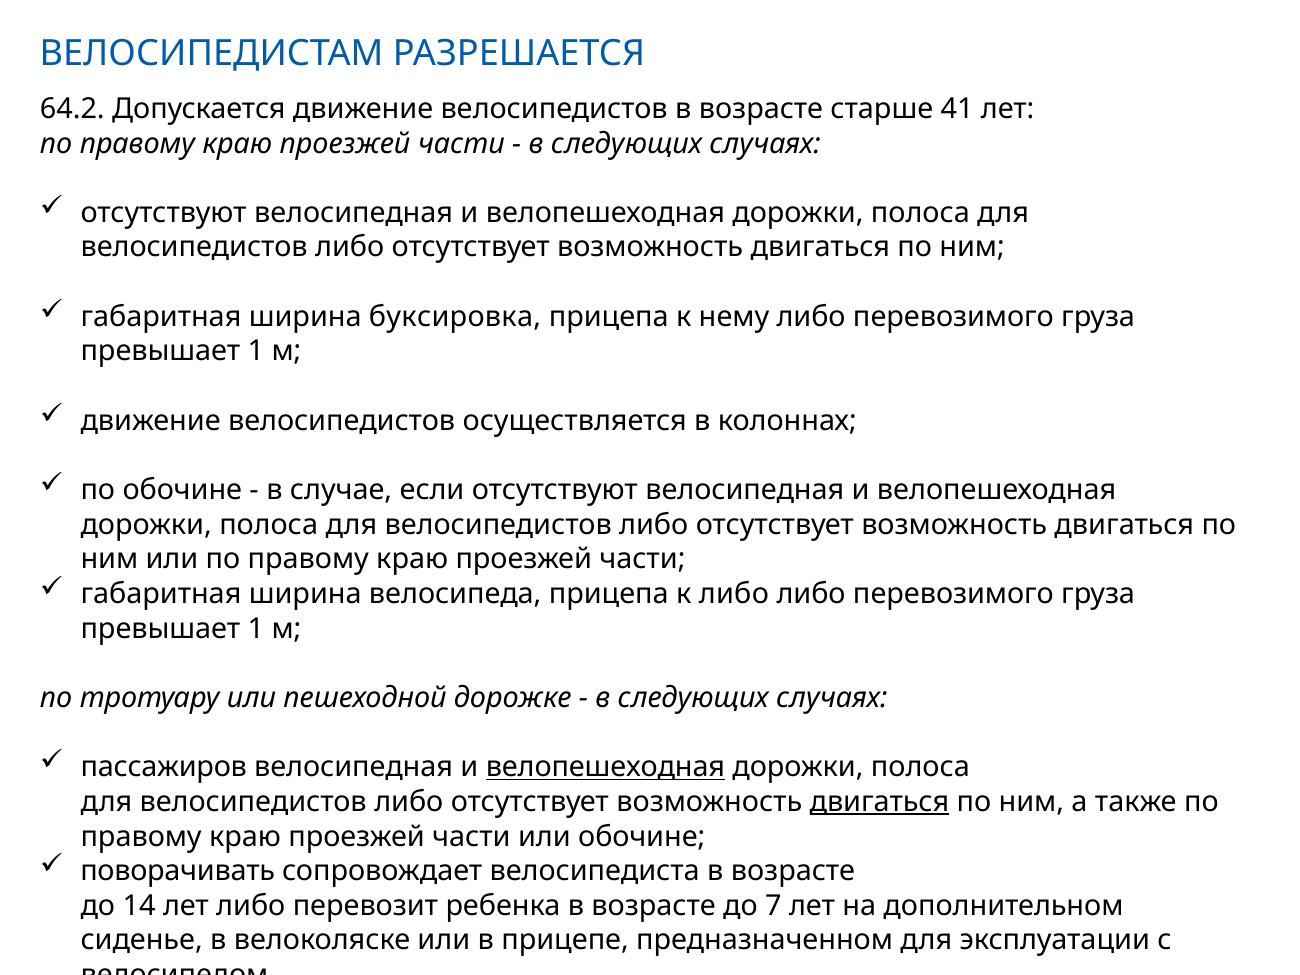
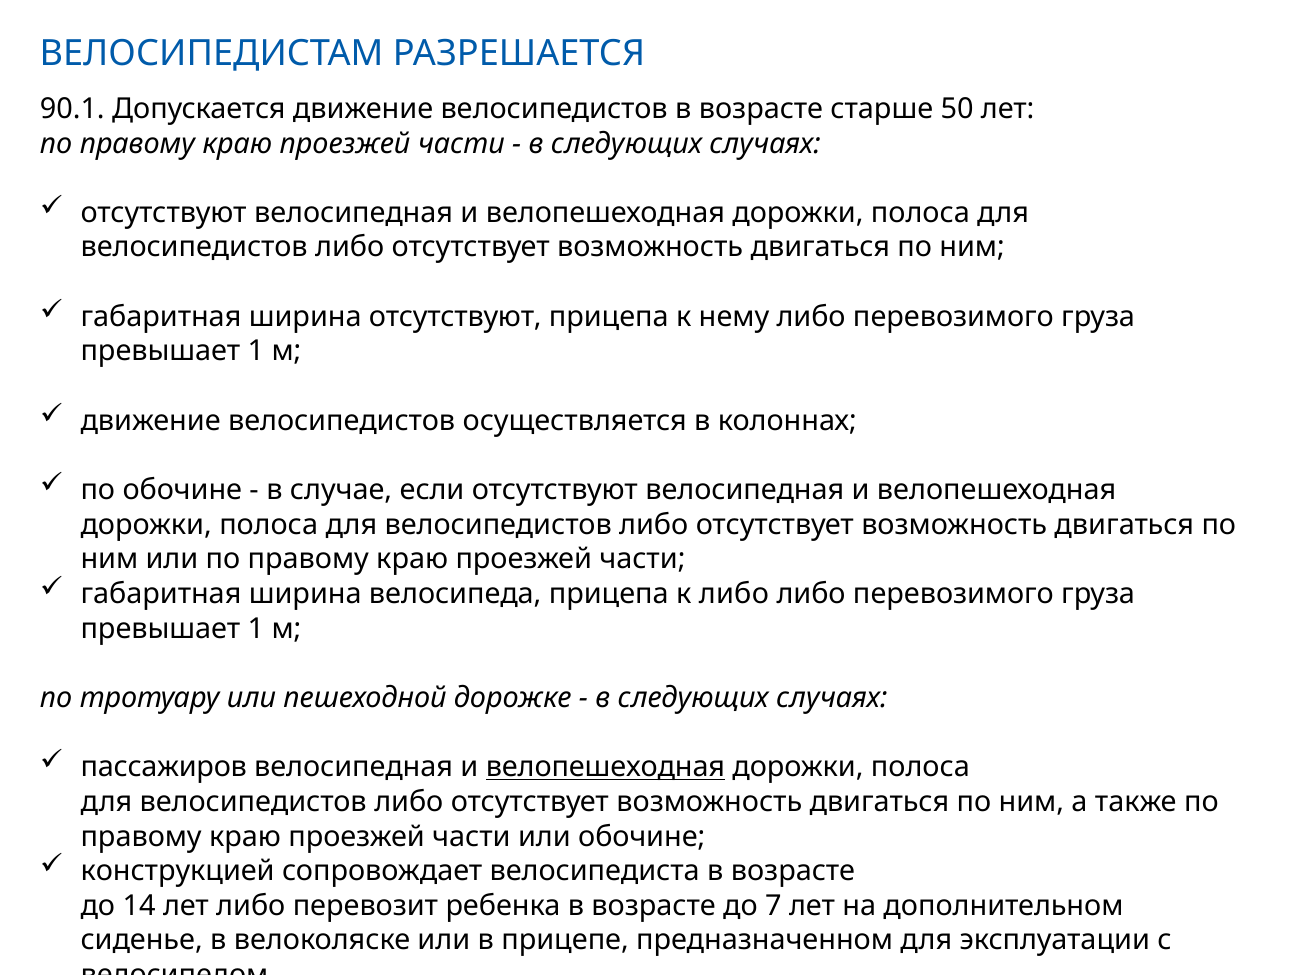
64.2: 64.2 -> 90.1
41: 41 -> 50
ширина буксировка: буксировка -> отсутствуют
двигаться at (879, 802) underline: present -> none
поворачивать: поворачивать -> конструкцией
